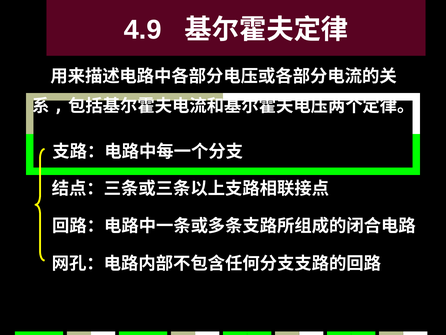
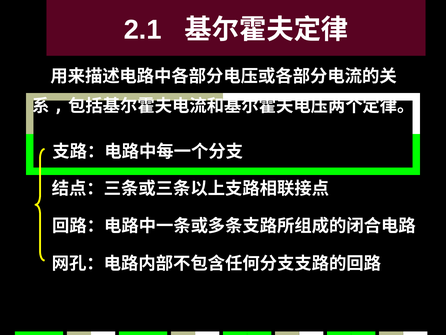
4.9: 4.9 -> 2.1
